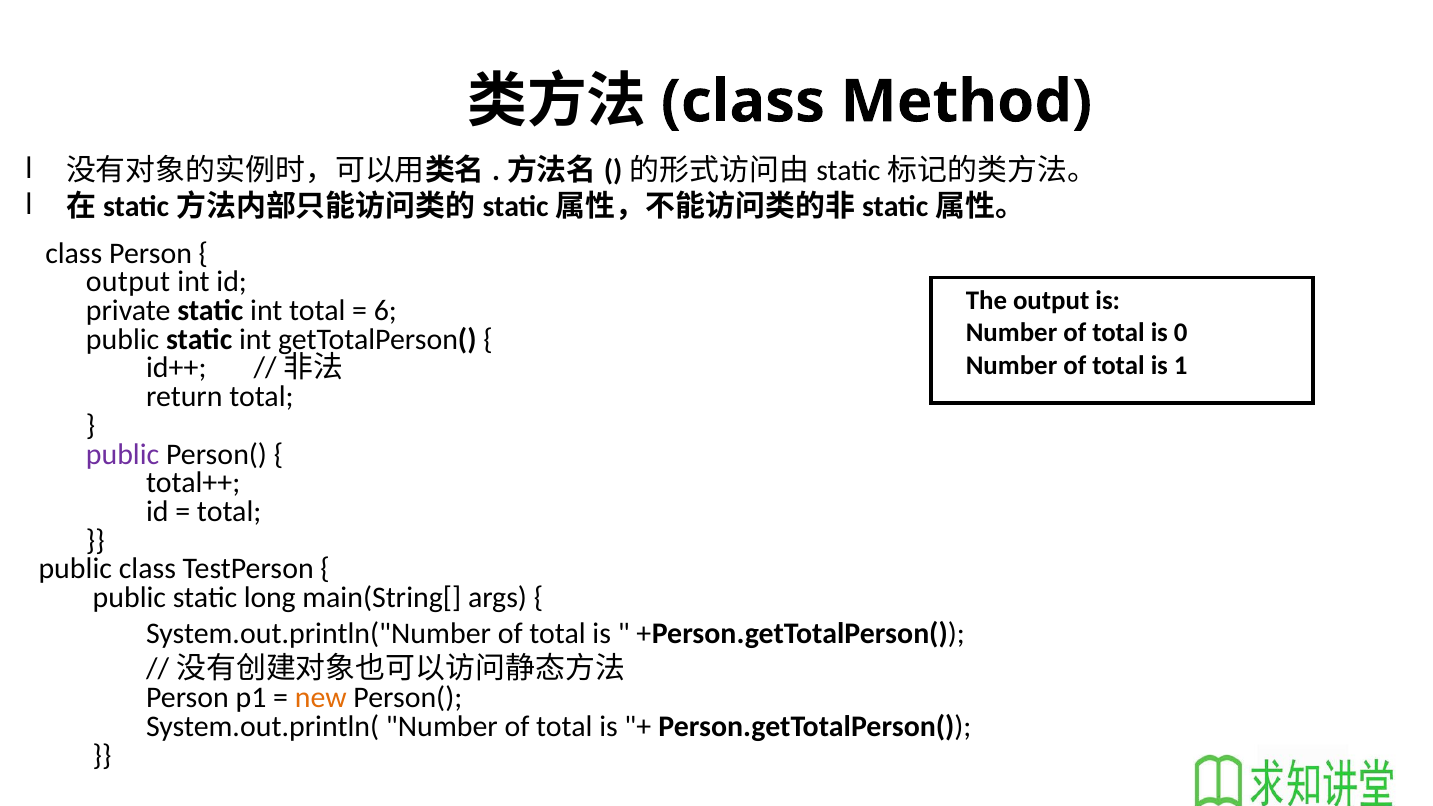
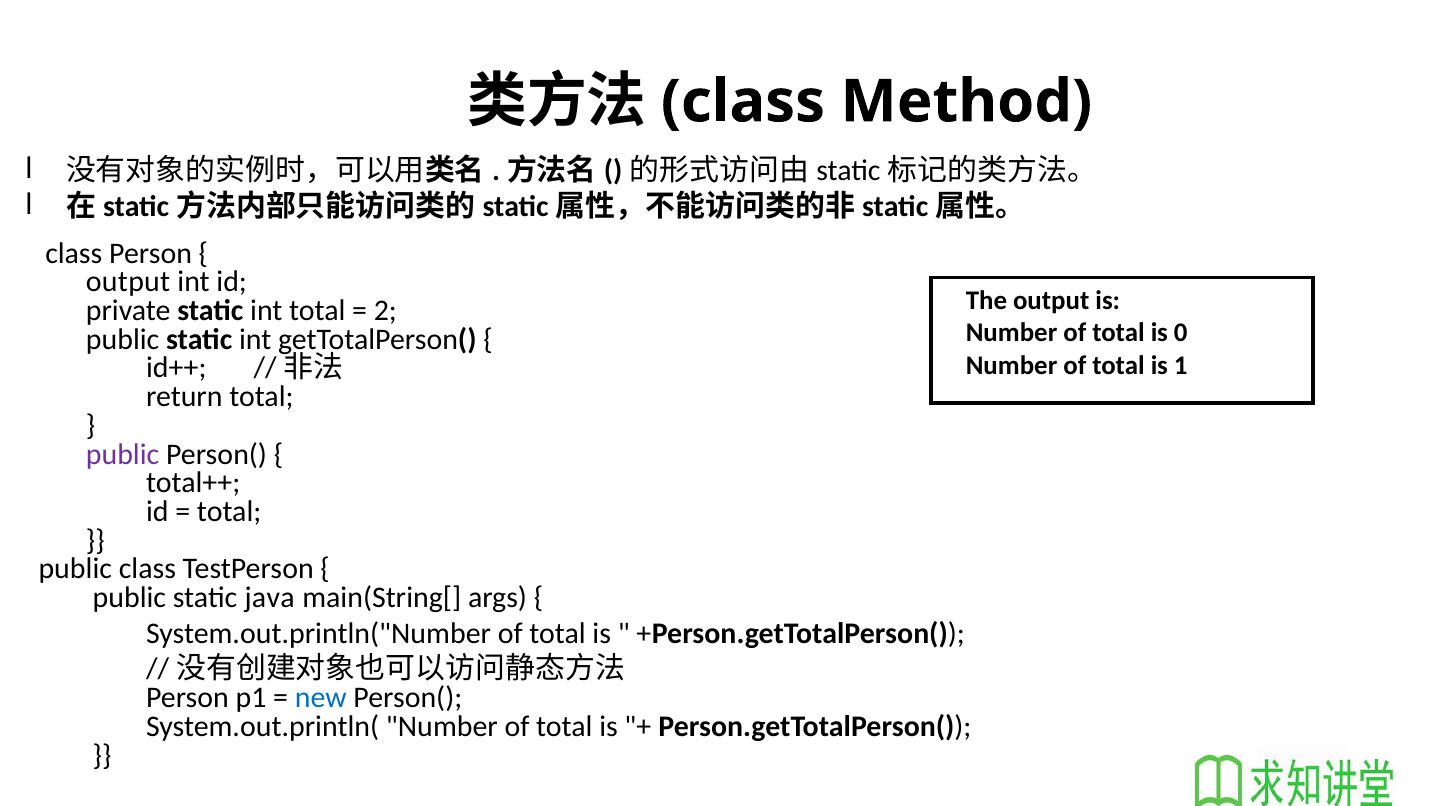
6: 6 -> 2
long: long -> java
new colour: orange -> blue
